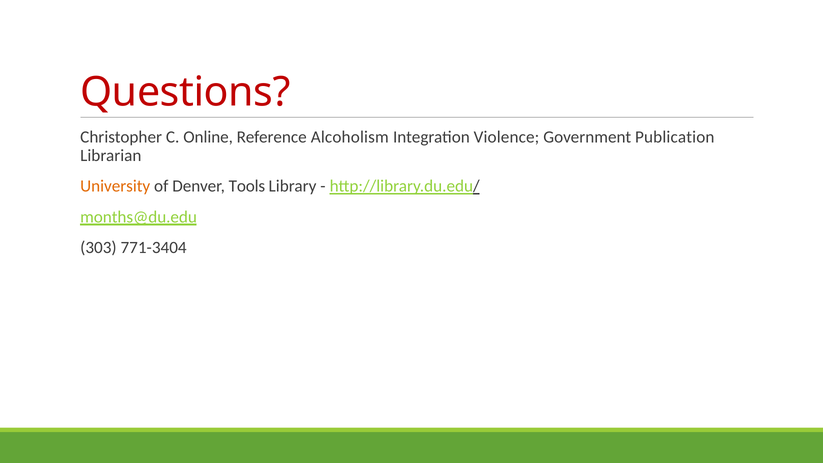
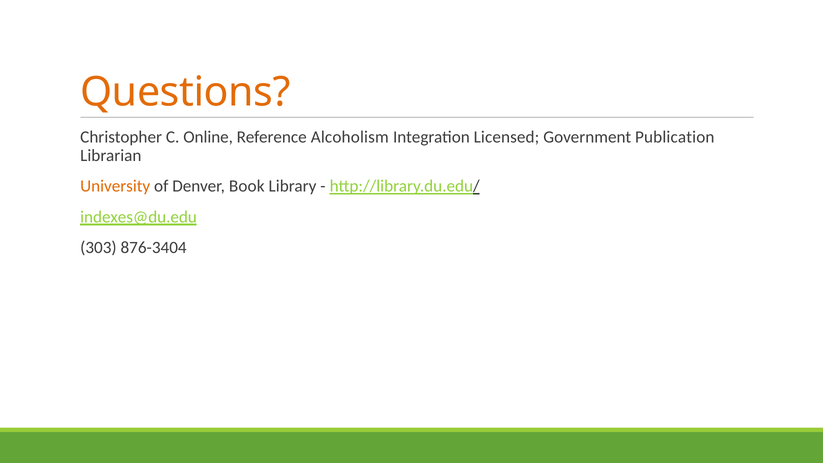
Questions colour: red -> orange
Violence: Violence -> Licensed
Tools: Tools -> Book
months@du.edu: months@du.edu -> indexes@du.edu
771-3404: 771-3404 -> 876-3404
